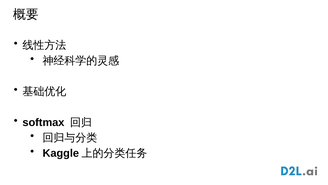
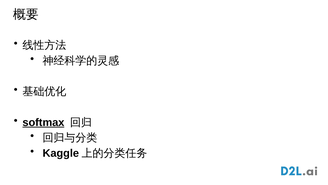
softmax underline: none -> present
